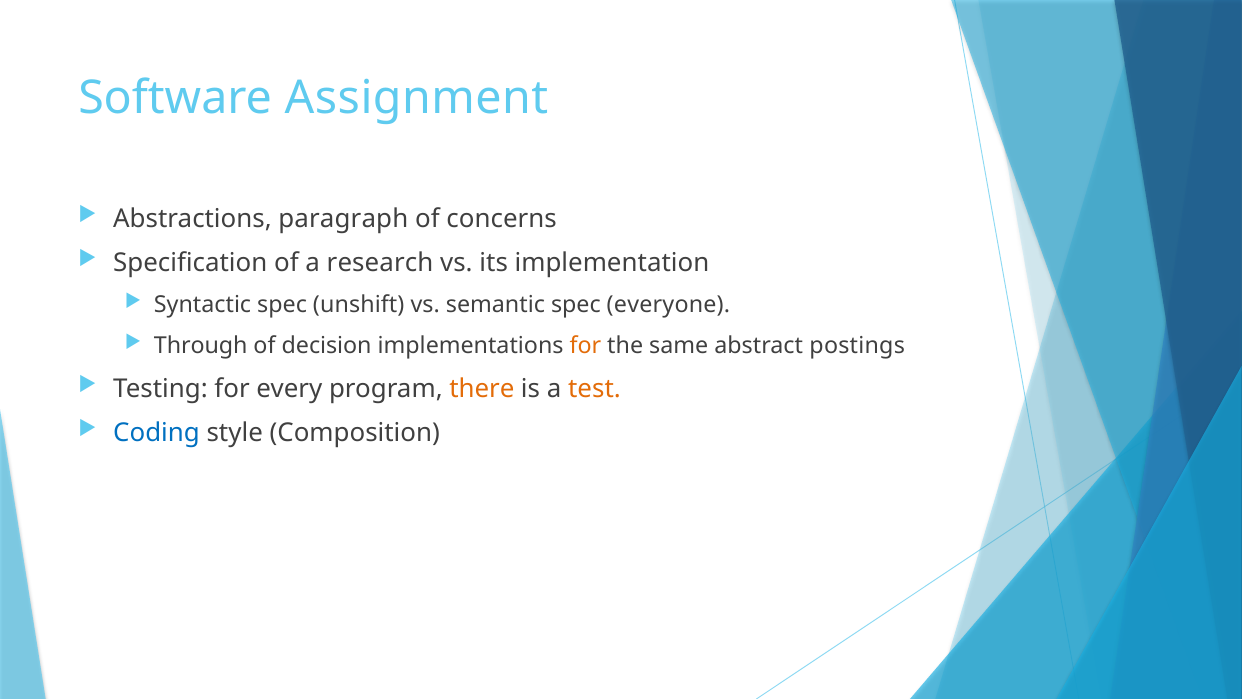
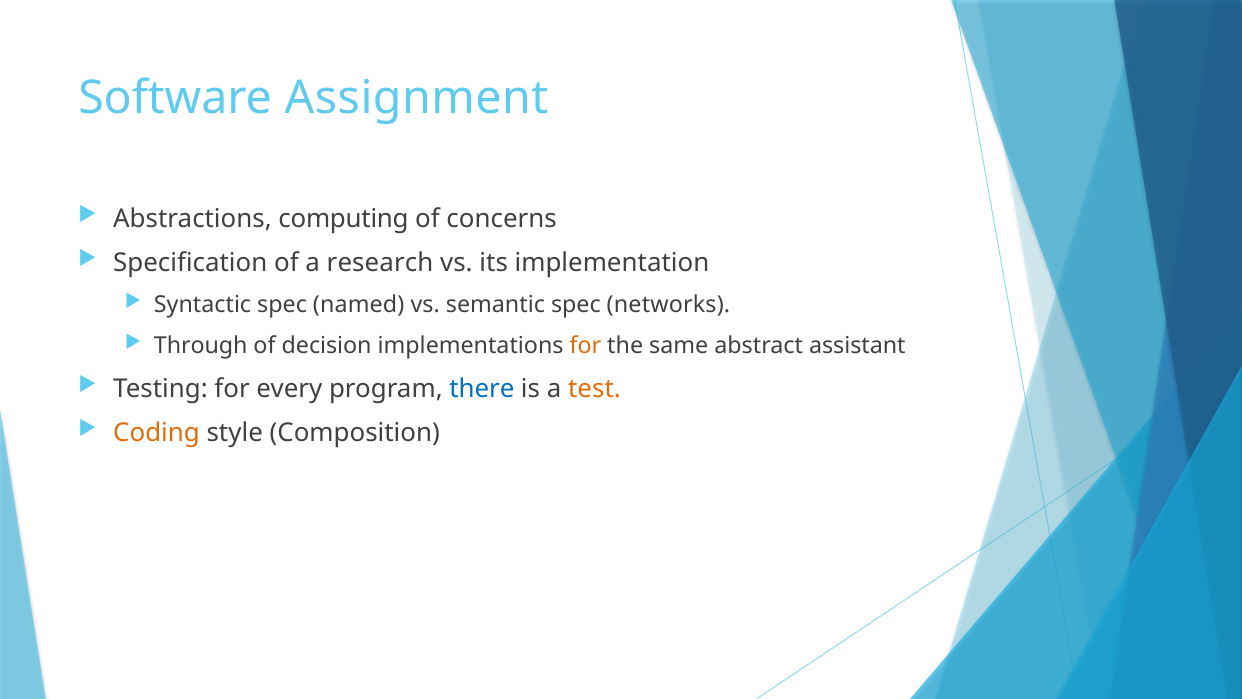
paragraph: paragraph -> computing
unshift: unshift -> named
everyone: everyone -> networks
postings: postings -> assistant
there colour: orange -> blue
Coding colour: blue -> orange
